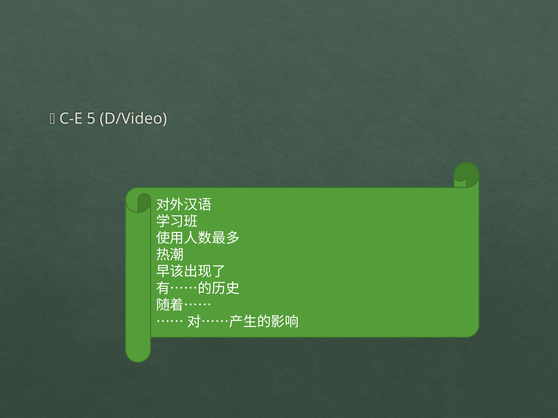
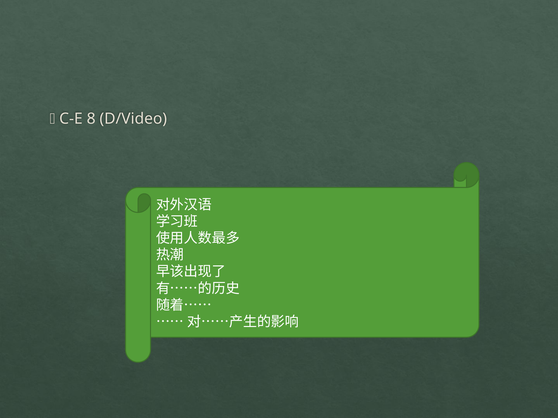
5: 5 -> 8
